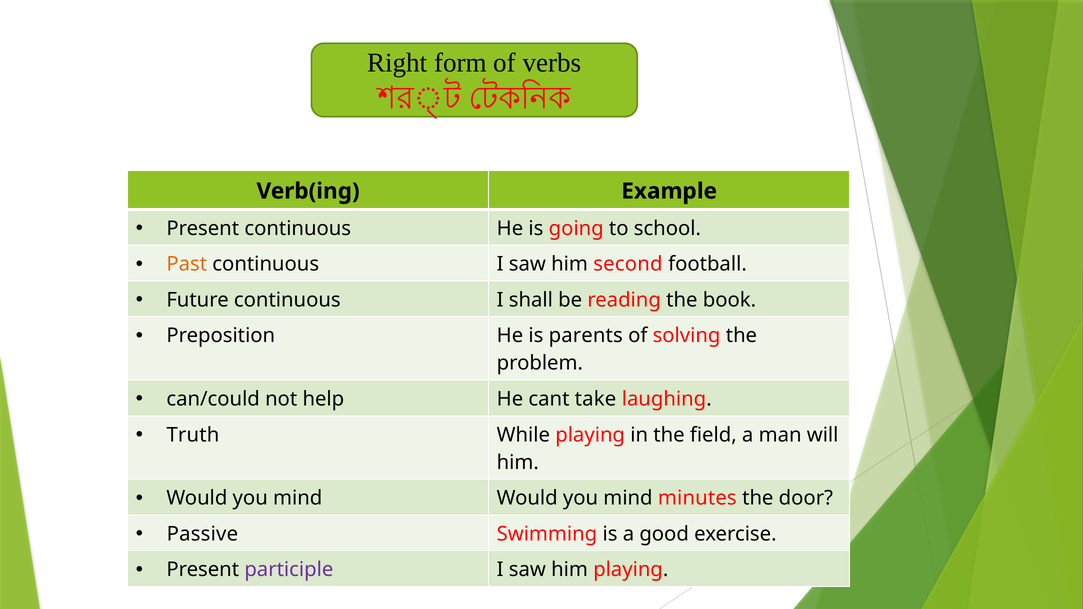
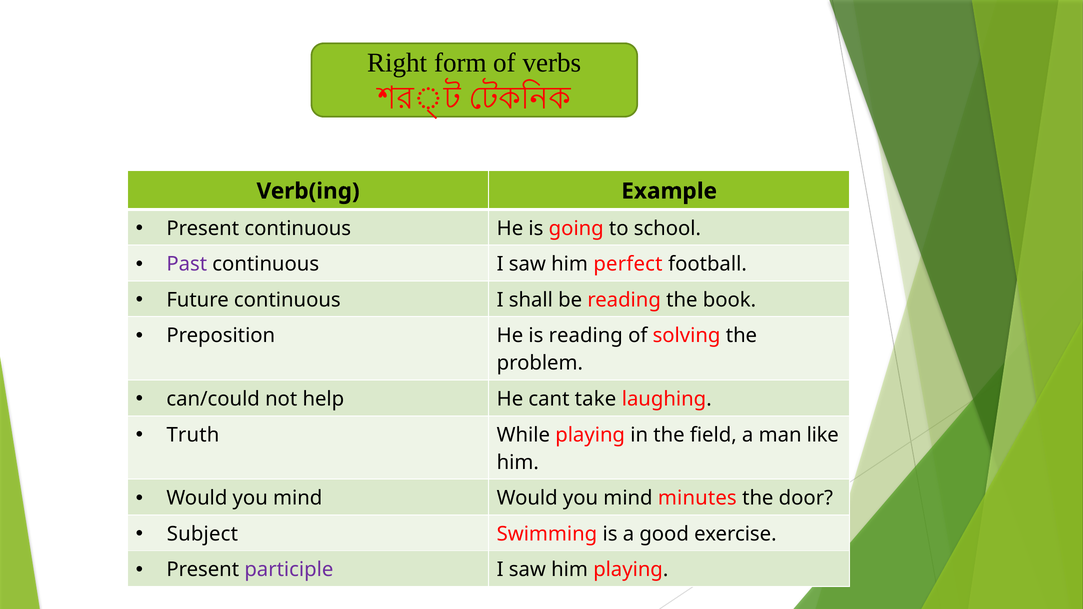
Past colour: orange -> purple
second: second -> perfect
is parents: parents -> reading
will: will -> like
Passive: Passive -> Subject
